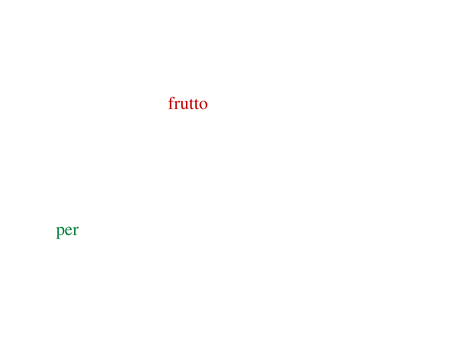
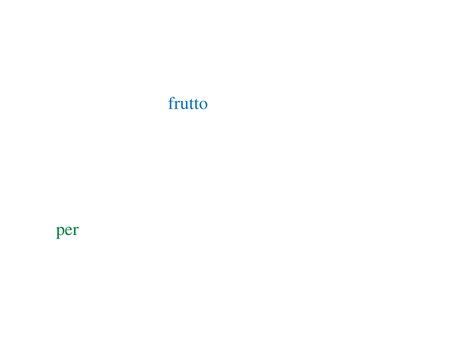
frutto colour: red -> blue
